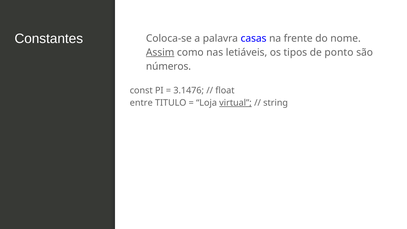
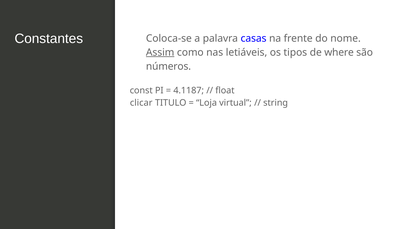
ponto: ponto -> where
3.1476: 3.1476 -> 4.1187
entre: entre -> clicar
virtual underline: present -> none
